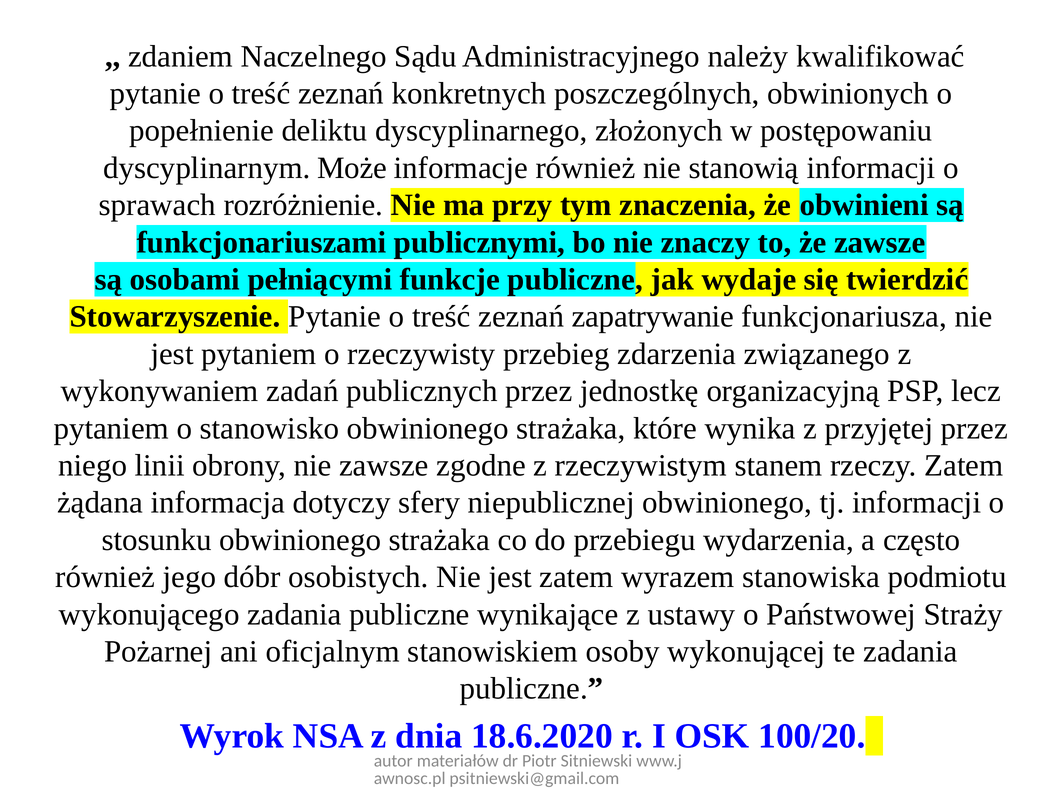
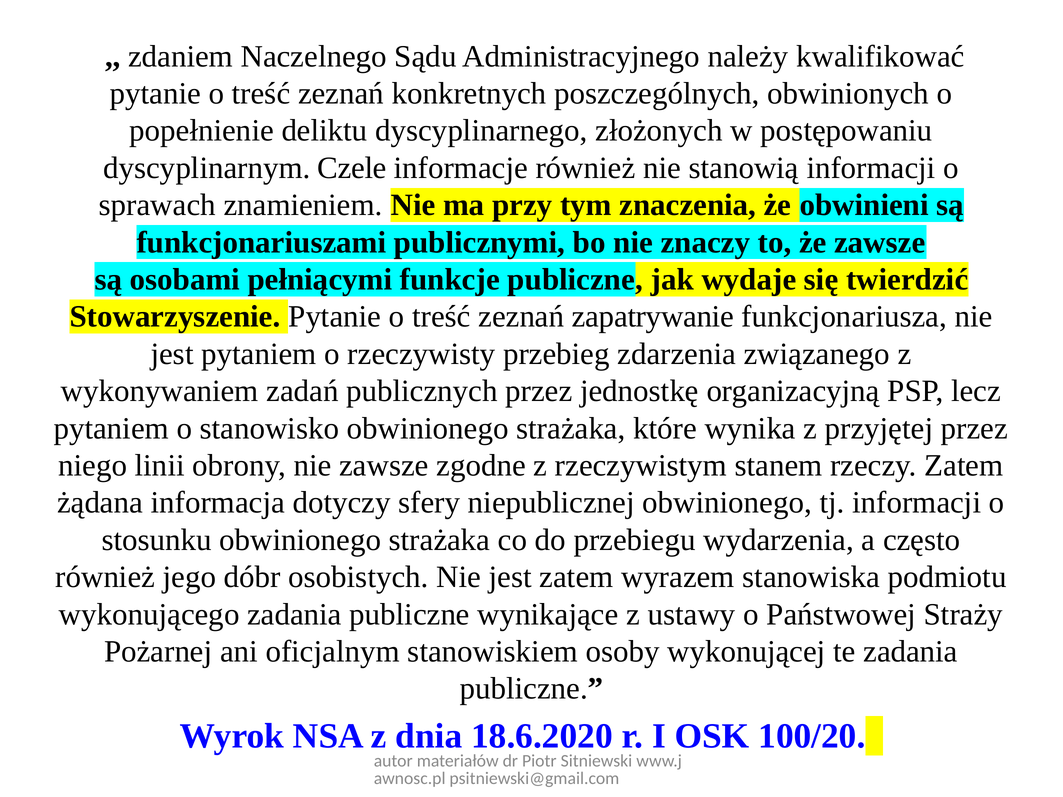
Może: Może -> Czele
rozróżnienie: rozróżnienie -> znamieniem
